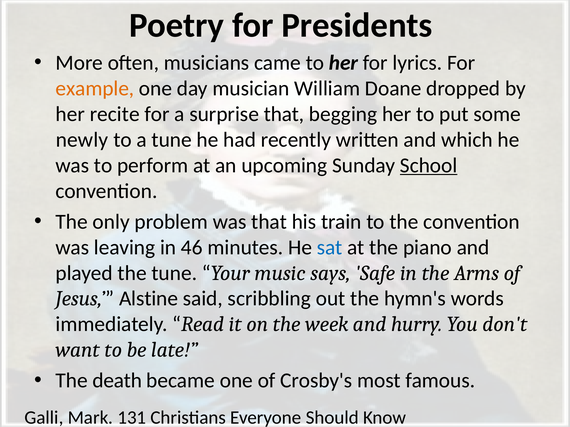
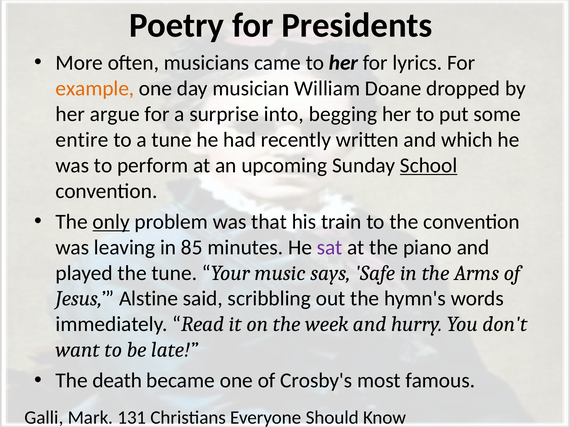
recite: recite -> argue
surprise that: that -> into
newly: newly -> entire
only underline: none -> present
46: 46 -> 85
sat colour: blue -> purple
